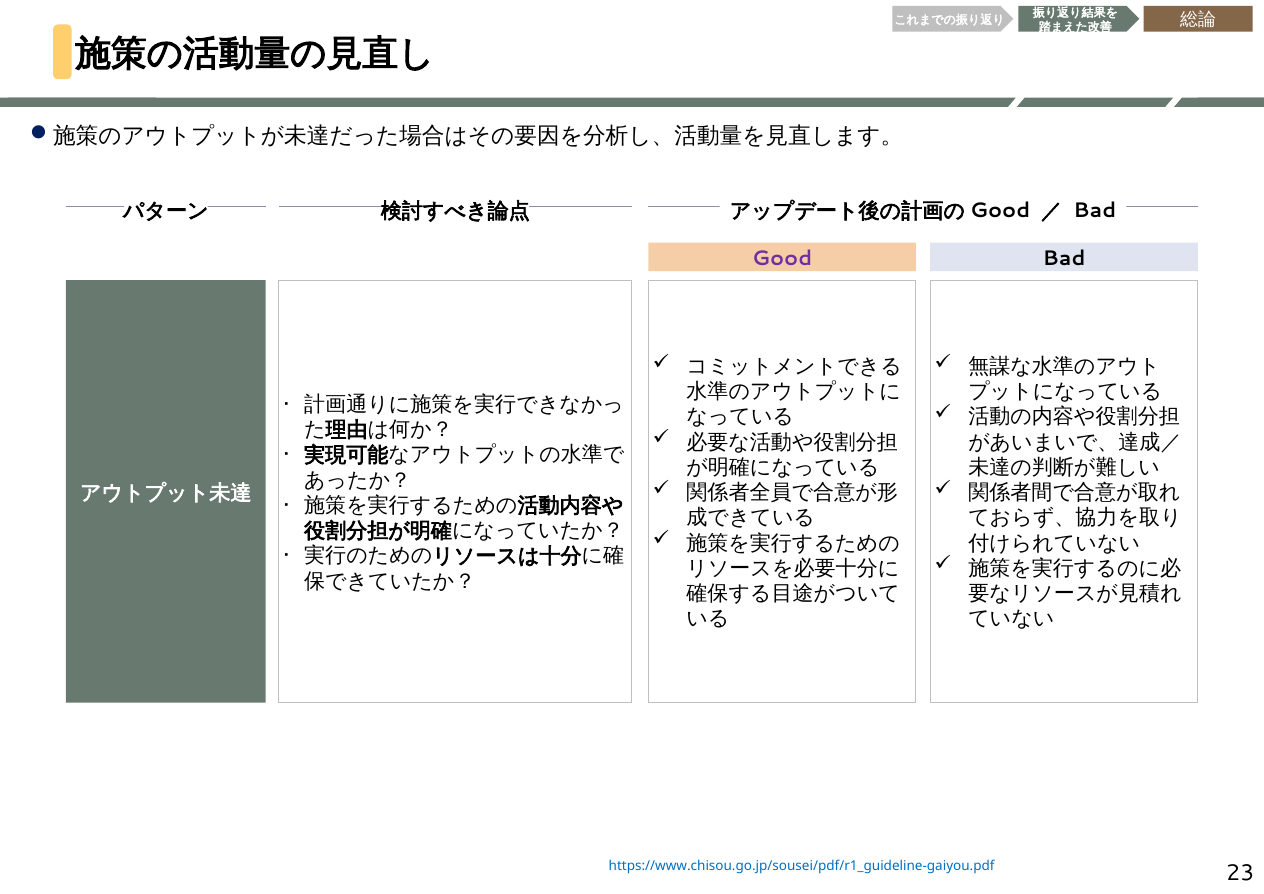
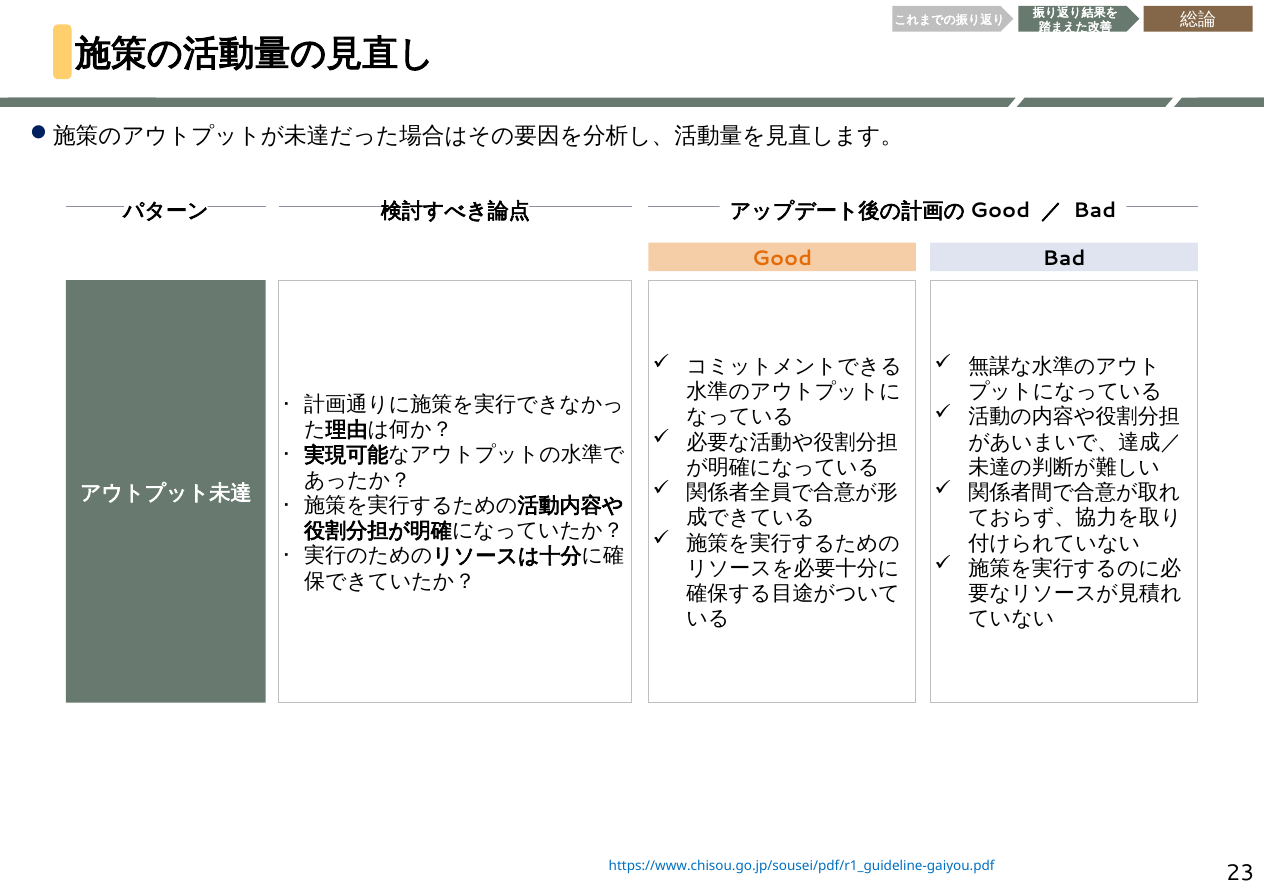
Good colour: purple -> orange
